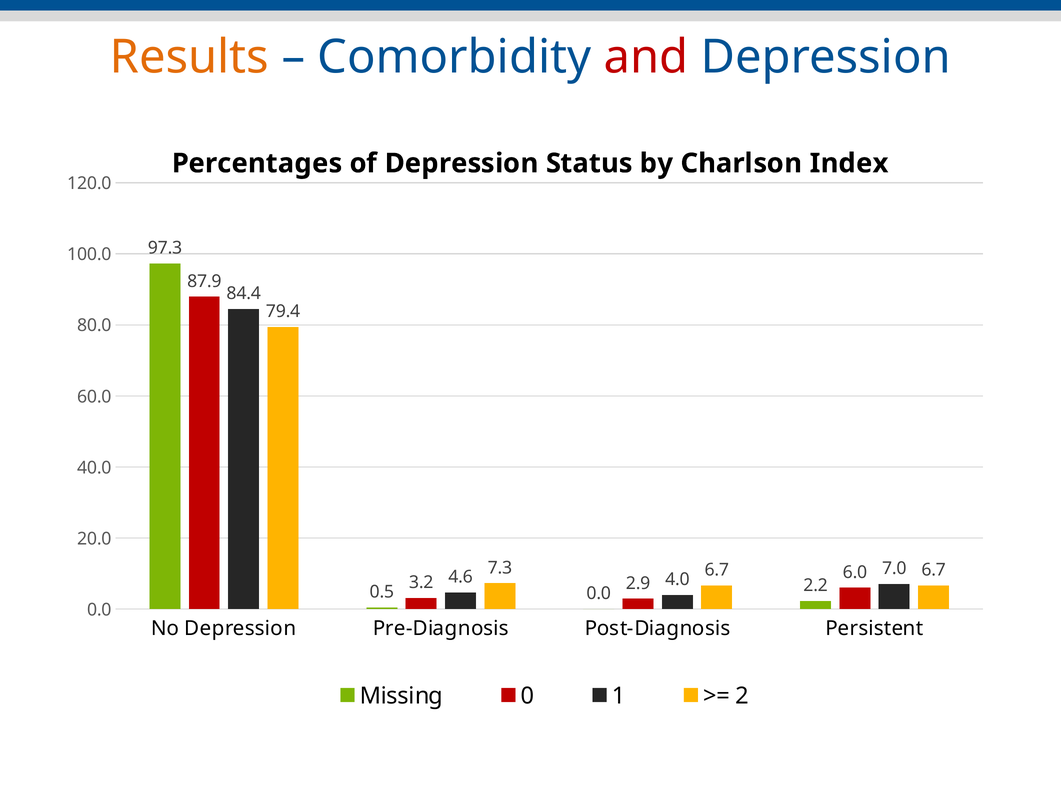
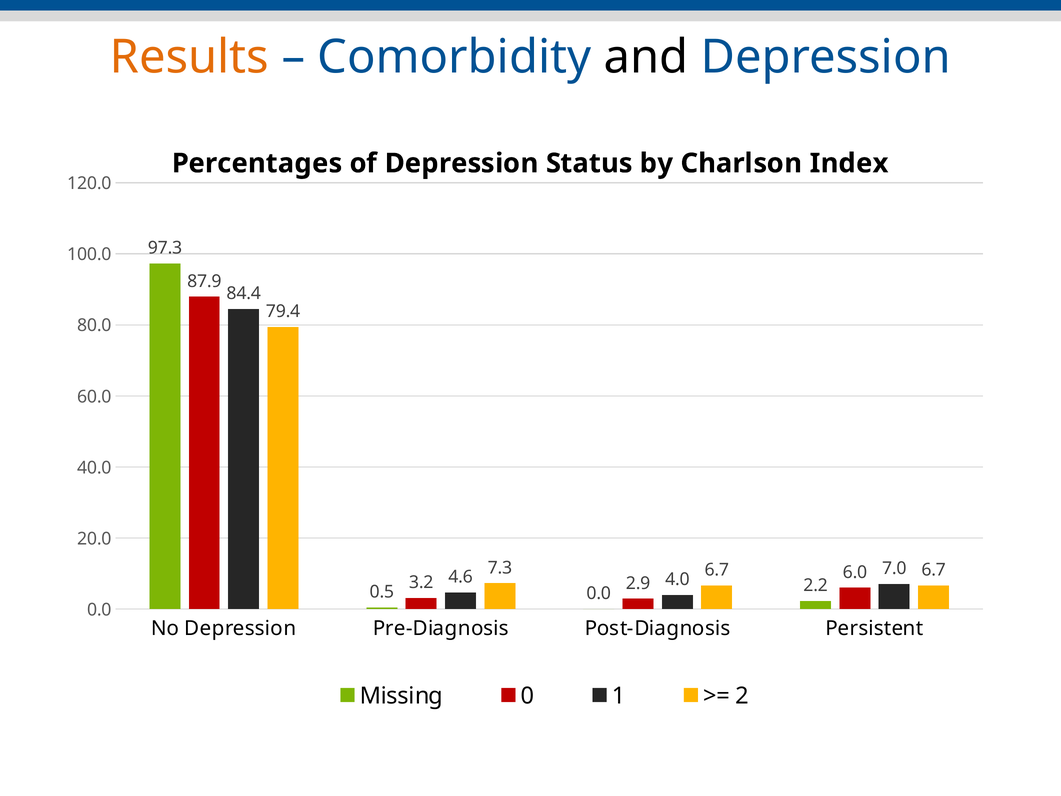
and colour: red -> black
